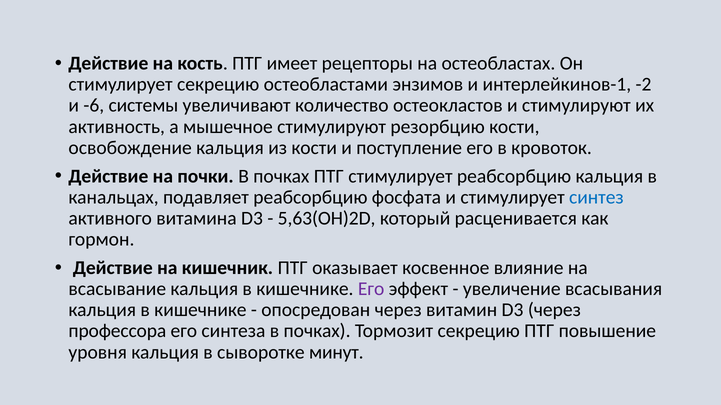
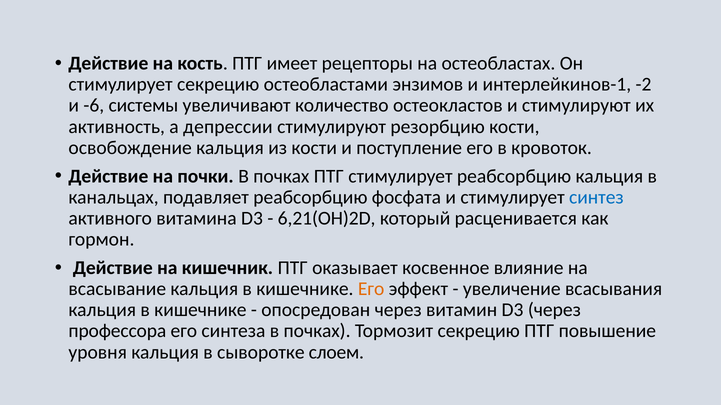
мышечное: мышечное -> депрессии
5,63(ОН)2D: 5,63(ОН)2D -> 6,21(ОН)2D
Его at (371, 289) colour: purple -> orange
минут: минут -> слоем
